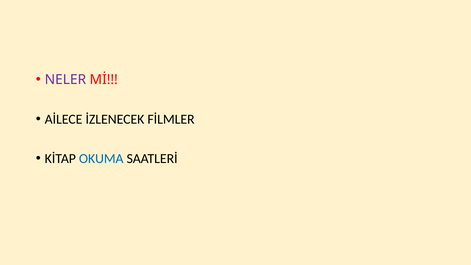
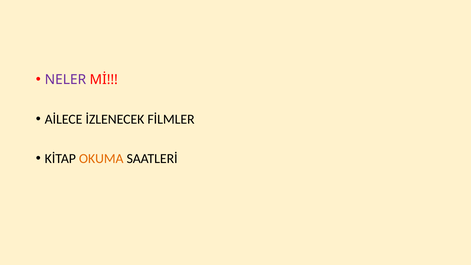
OKUMA colour: blue -> orange
